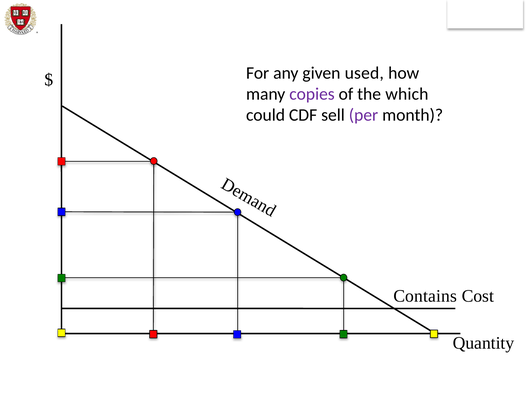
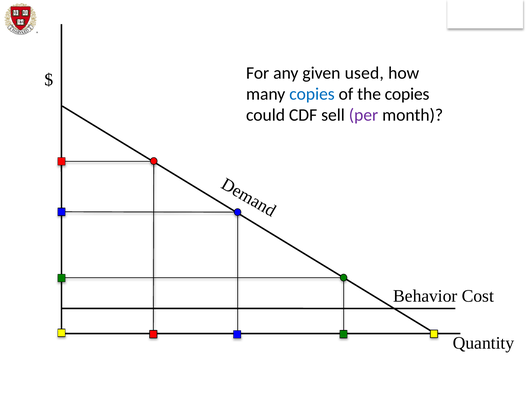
copies at (312, 94) colour: purple -> blue
the which: which -> copies
Contains: Contains -> Behavior
